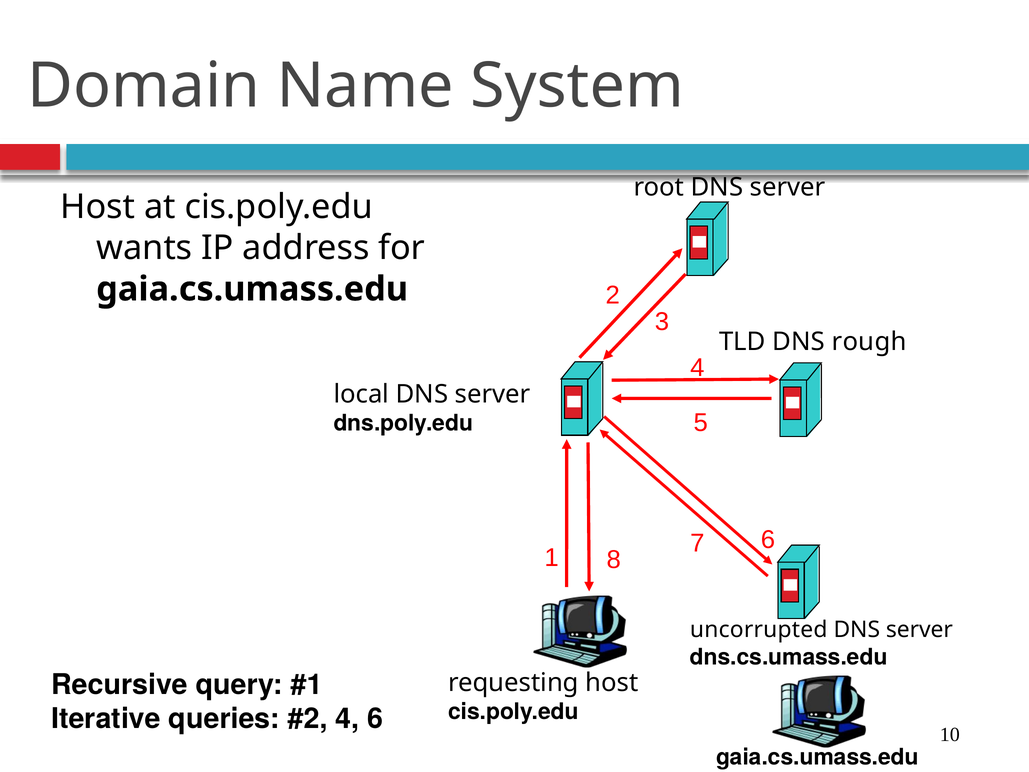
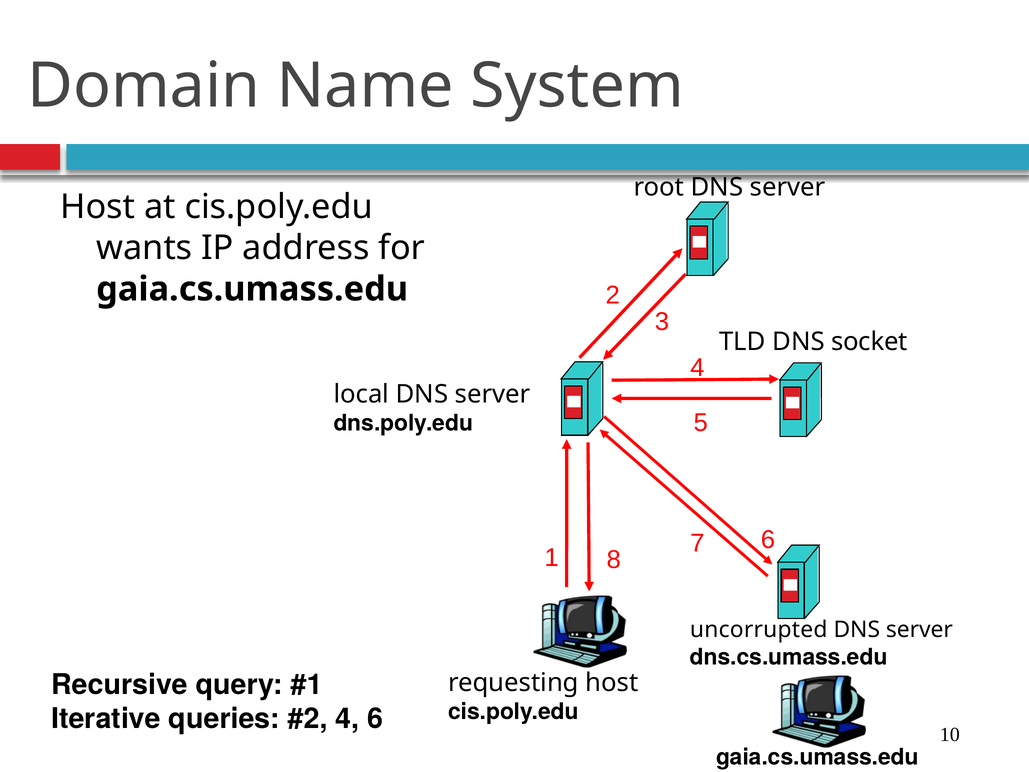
rough: rough -> socket
